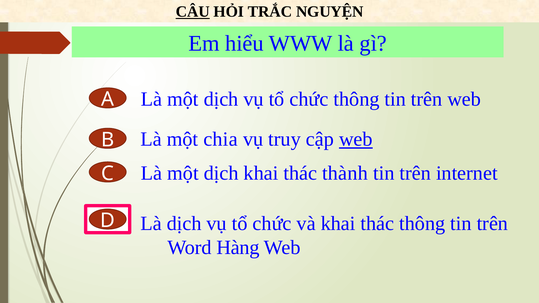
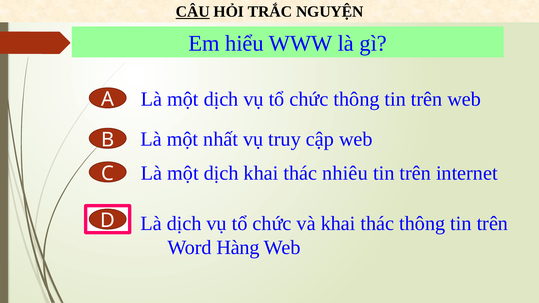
chia: chia -> nhất
web at (356, 139) underline: present -> none
thành: thành -> nhiêu
